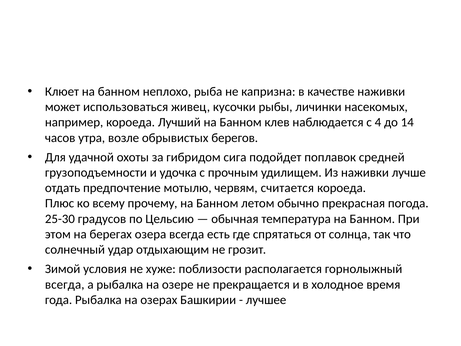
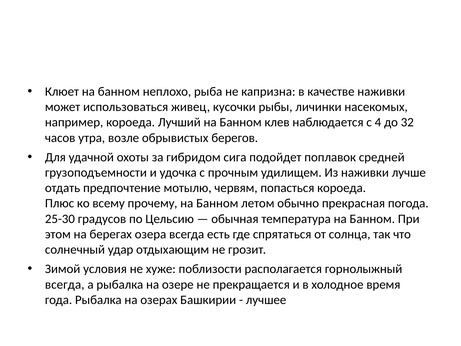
14: 14 -> 32
считается: считается -> попасться
